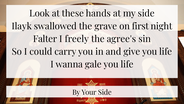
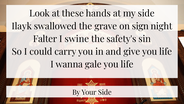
first: first -> sign
freely: freely -> swine
agree's: agree's -> safety's
